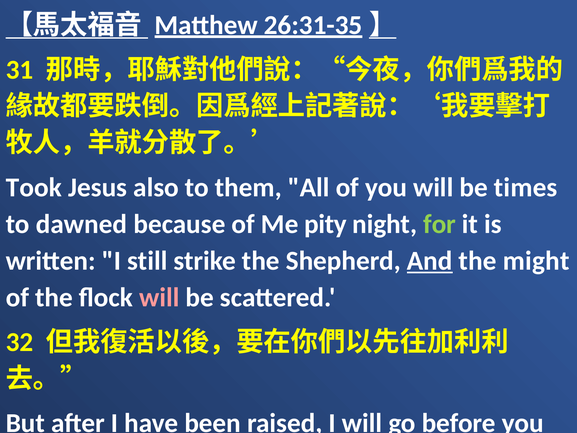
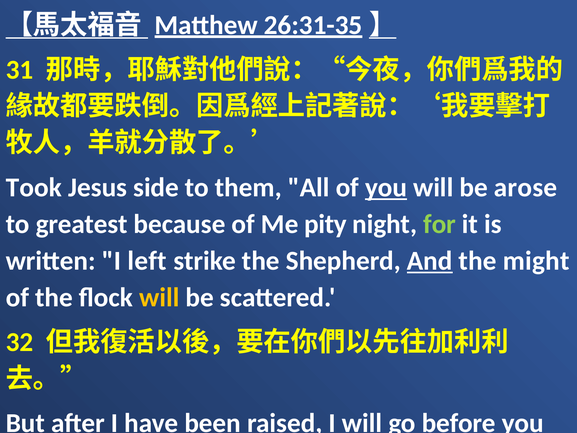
also: also -> side
you at (386, 187) underline: none -> present
times: times -> arose
dawned: dawned -> greatest
still: still -> left
will at (159, 297) colour: pink -> yellow
